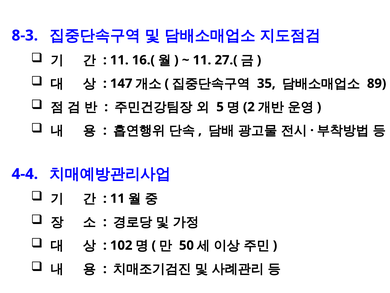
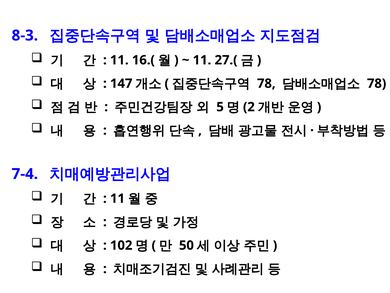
35 at (266, 83): 35 -> 78
89 at (377, 83): 89 -> 78
4-4: 4-4 -> 7-4
